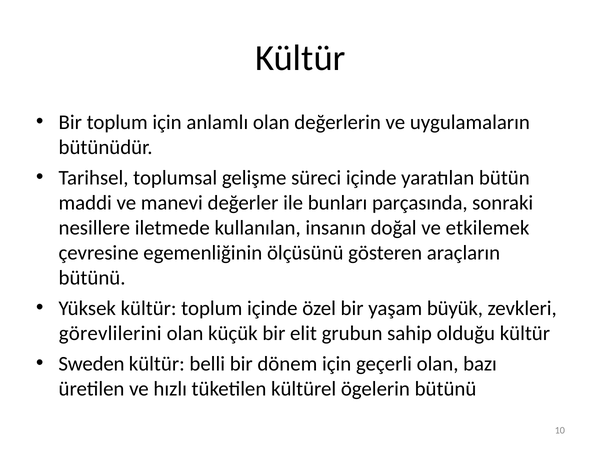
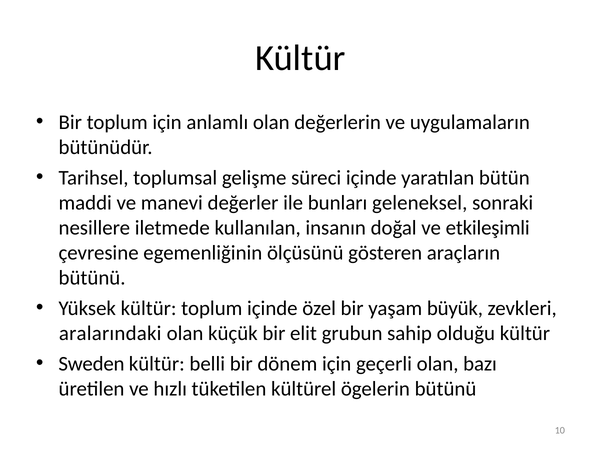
parçasında: parçasında -> geleneksel
etkilemek: etkilemek -> etkileşimli
görevlilerini: görevlilerini -> aralarındaki
